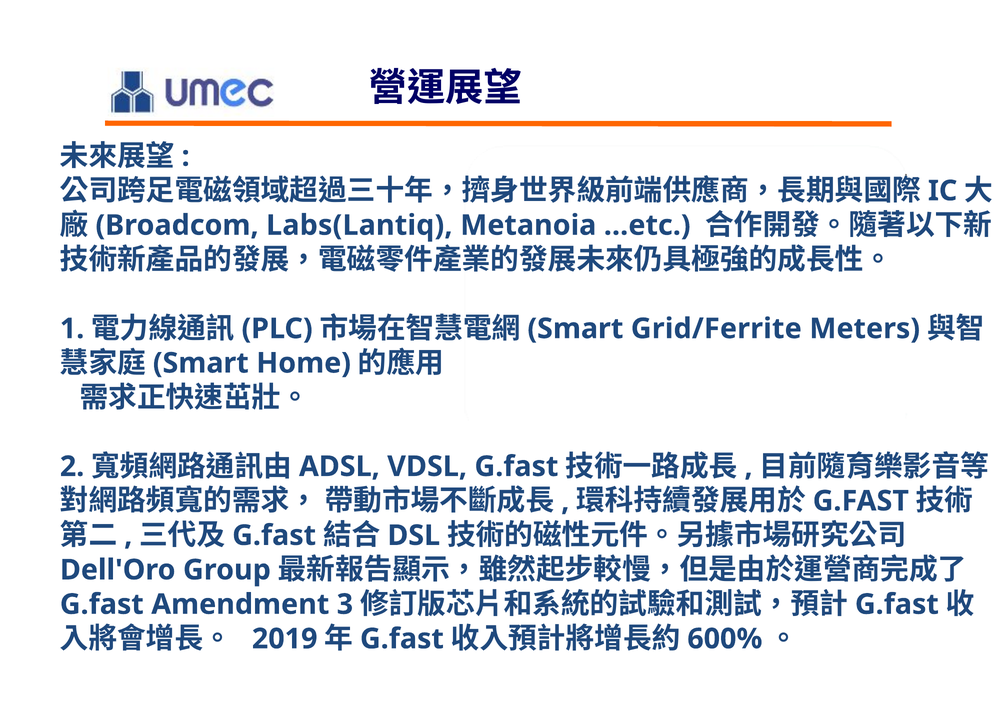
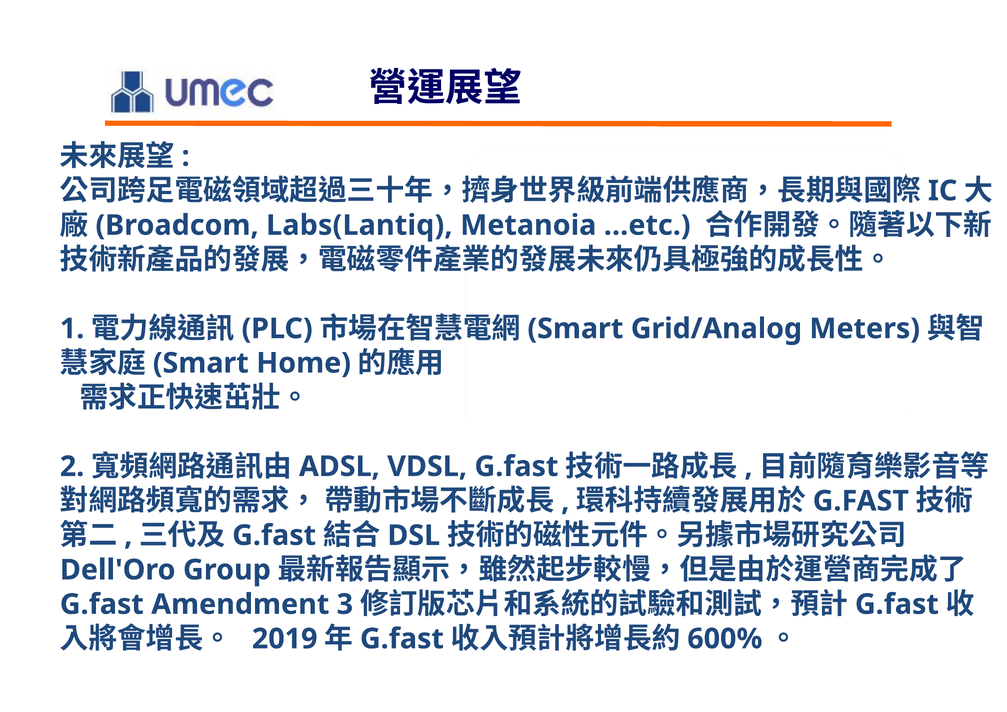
Grid/Ferrite: Grid/Ferrite -> Grid/Analog
